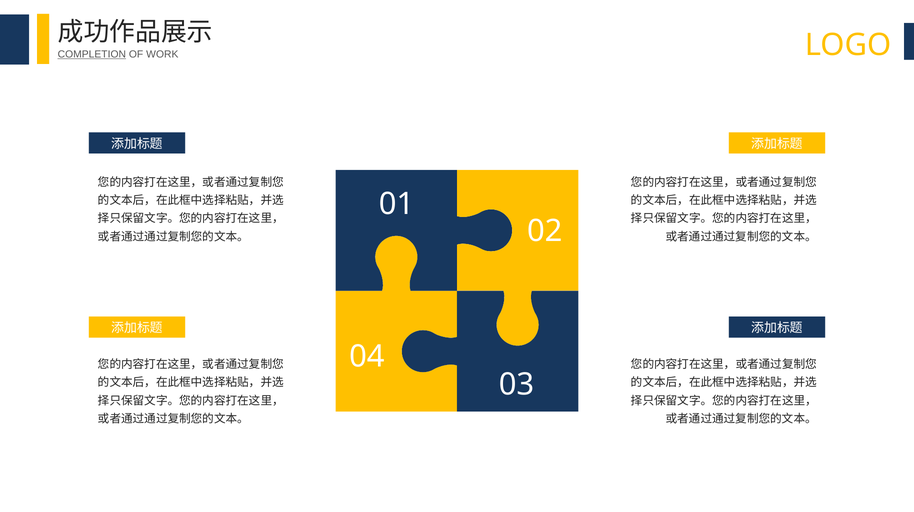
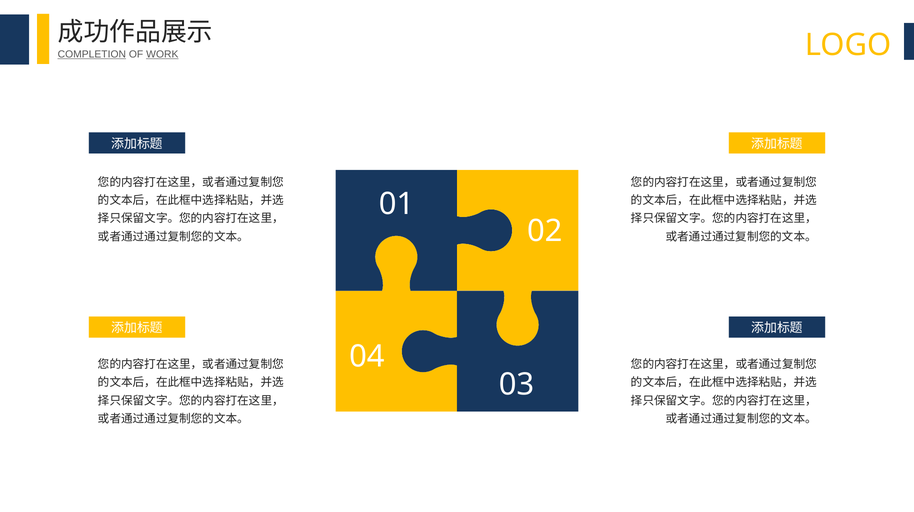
WORK underline: none -> present
